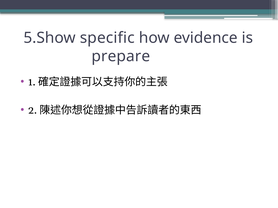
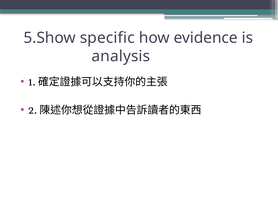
prepare: prepare -> analysis
